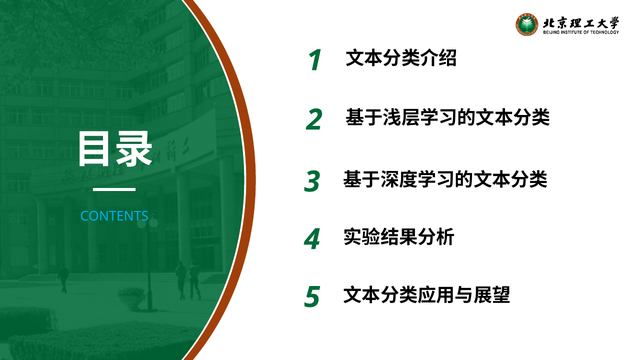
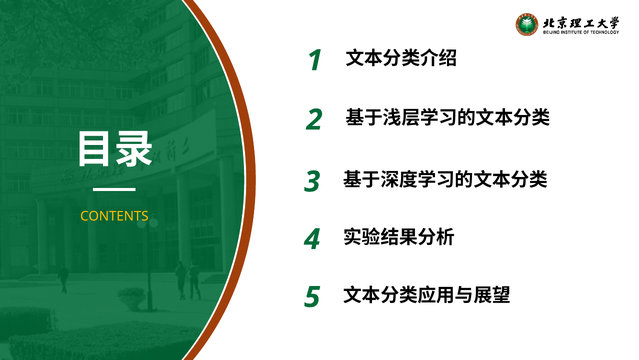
CONTENTS colour: light blue -> yellow
